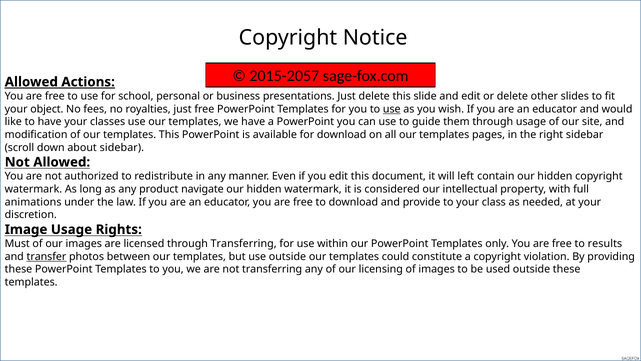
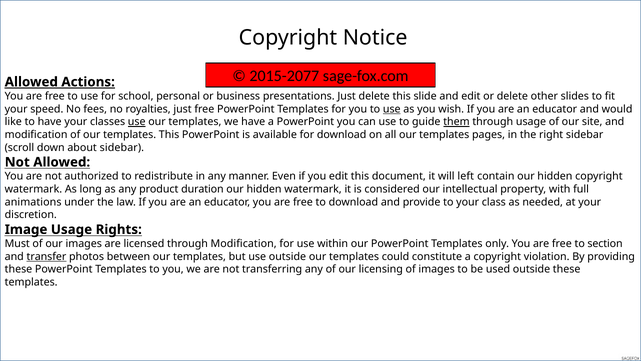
2015-2057: 2015-2057 -> 2015-2077
object: object -> speed
use at (137, 122) underline: none -> present
them underline: none -> present
navigate: navigate -> duration
through Transferring: Transferring -> Modification
results: results -> section
